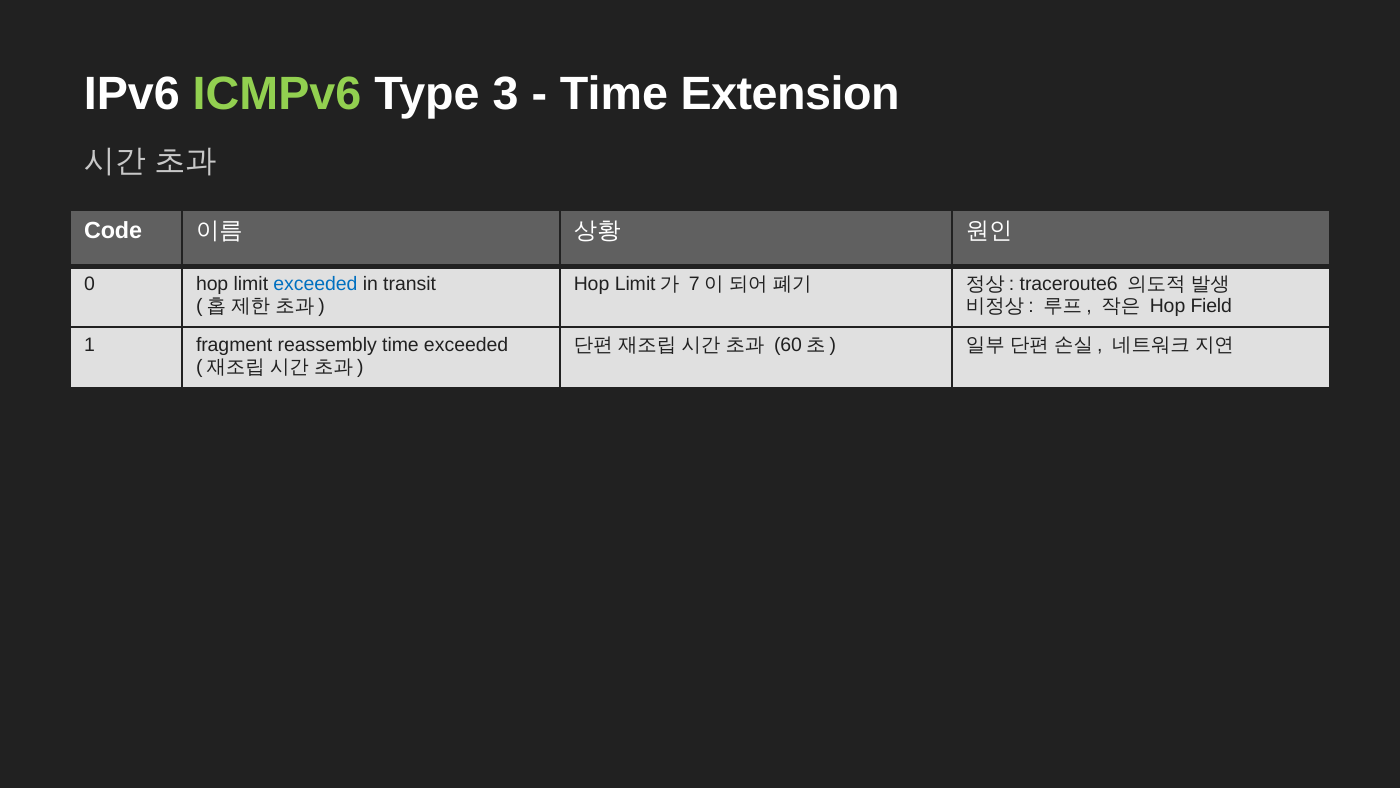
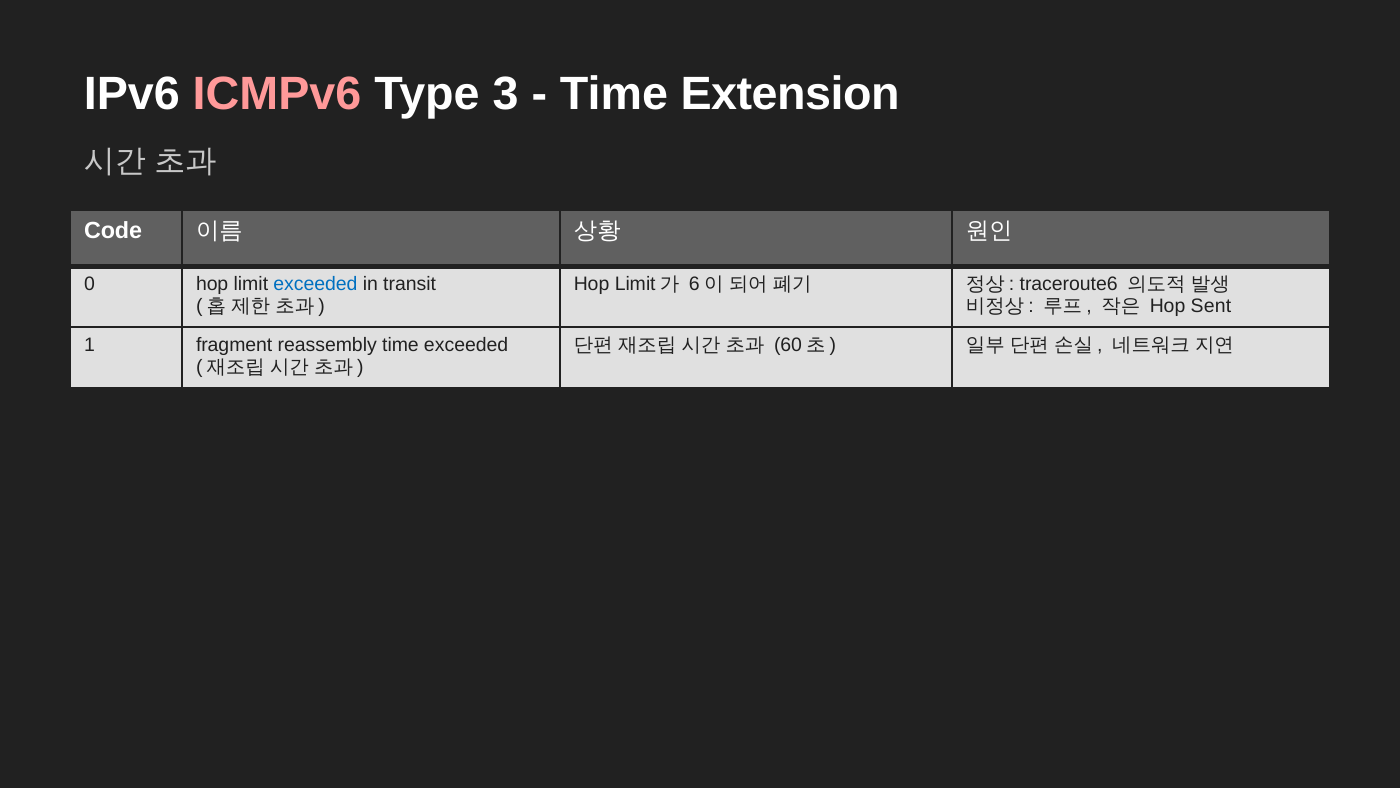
ICMPv6 colour: light green -> pink
7: 7 -> 6
Field: Field -> Sent
